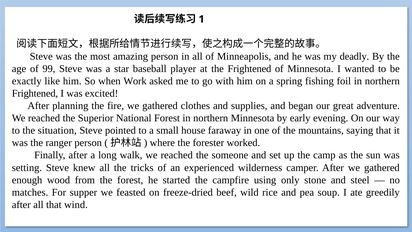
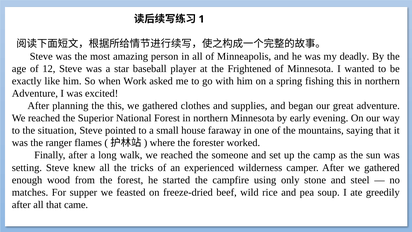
99: 99 -> 12
fishing foil: foil -> this
Frightened at (35, 93): Frightened -> Adventure
the fire: fire -> this
ranger person: person -> flames
wind: wind -> came
